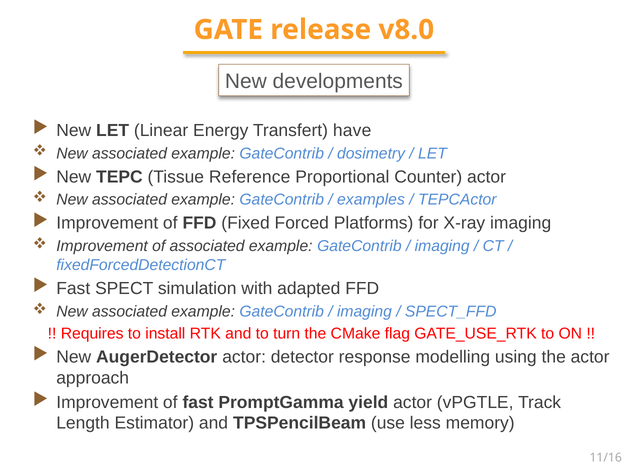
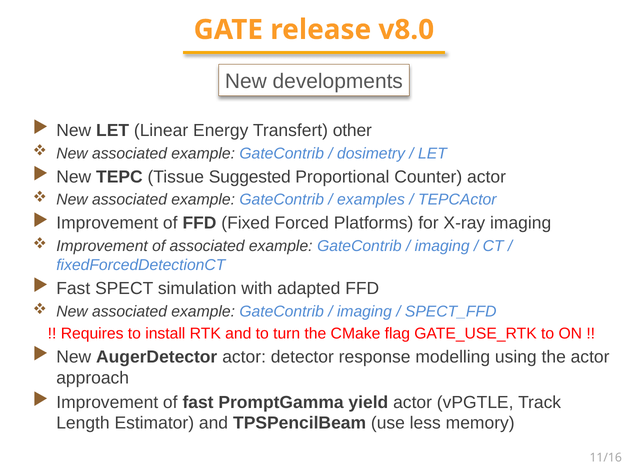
have: have -> other
Reference: Reference -> Suggested
